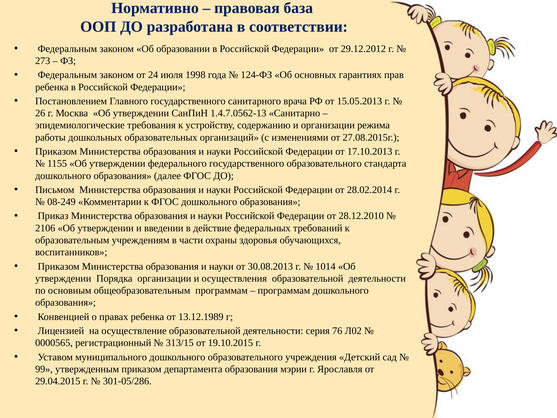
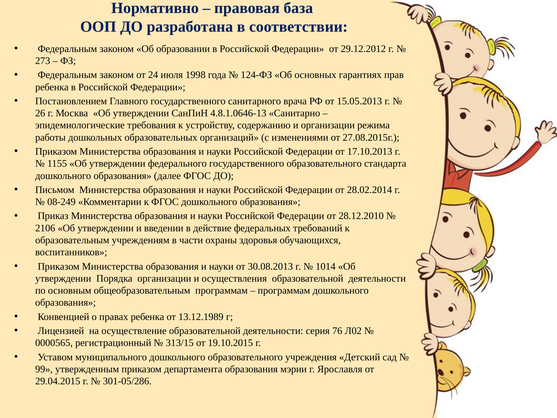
1.4.7.0562-13: 1.4.7.0562-13 -> 4.8.1.0646-13
